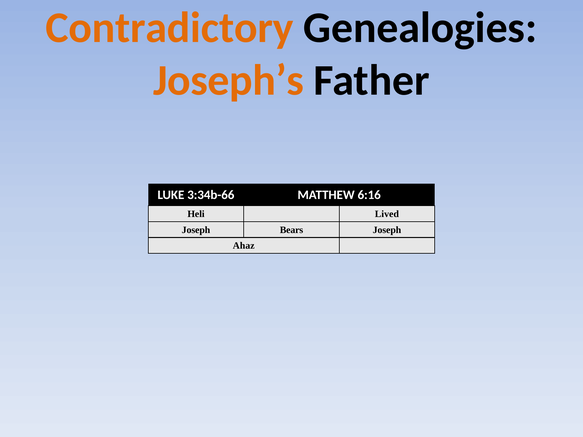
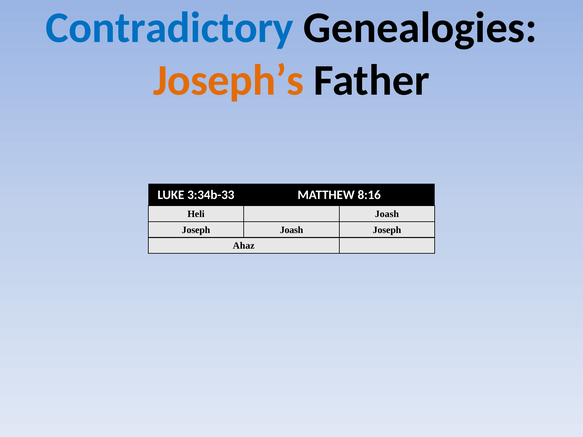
Contradictory colour: orange -> blue
3:34b-66: 3:34b-66 -> 3:34b-33
6:16: 6:16 -> 8:16
Heli Lived: Lived -> Joash
Joseph Bears: Bears -> Joash
